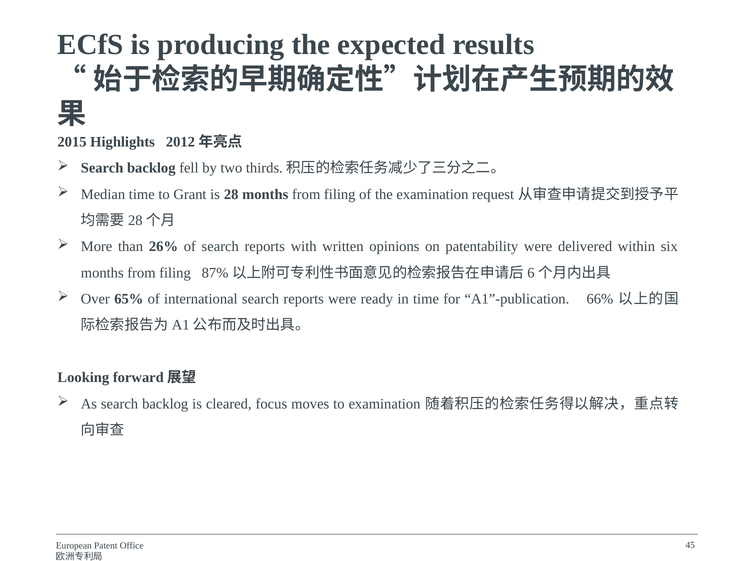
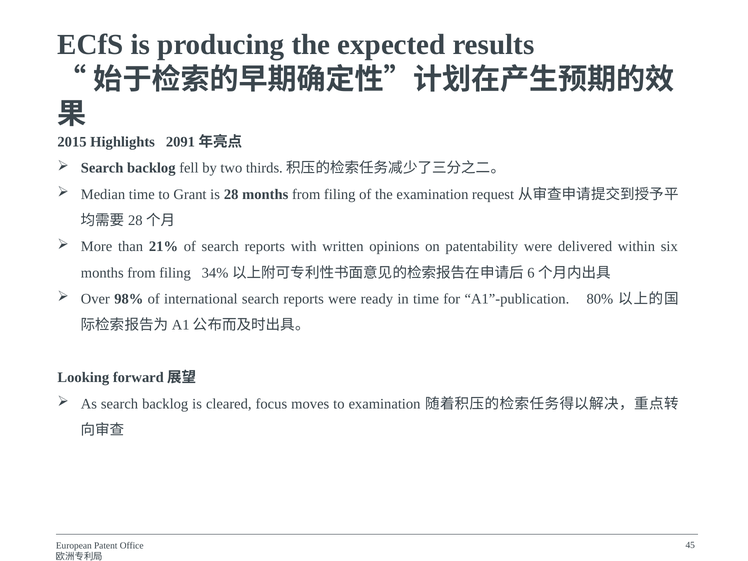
2012: 2012 -> 2091
26%: 26% -> 21%
87%: 87% -> 34%
65%: 65% -> 98%
66%: 66% -> 80%
